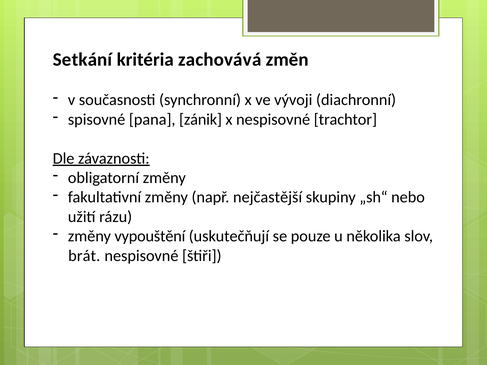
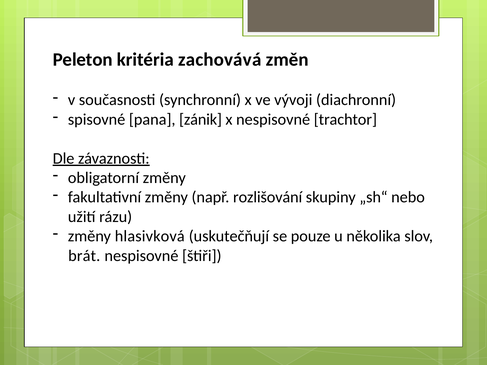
Setkání: Setkání -> Peleton
nejčastější: nejčastější -> rozlišování
vypouštění: vypouštění -> hlasivková
